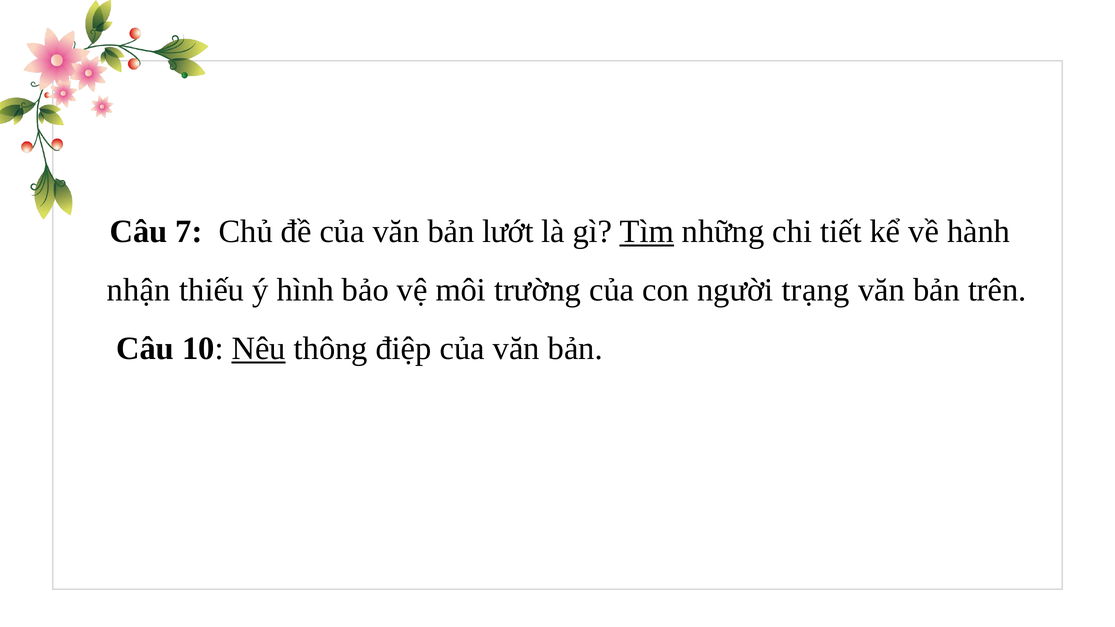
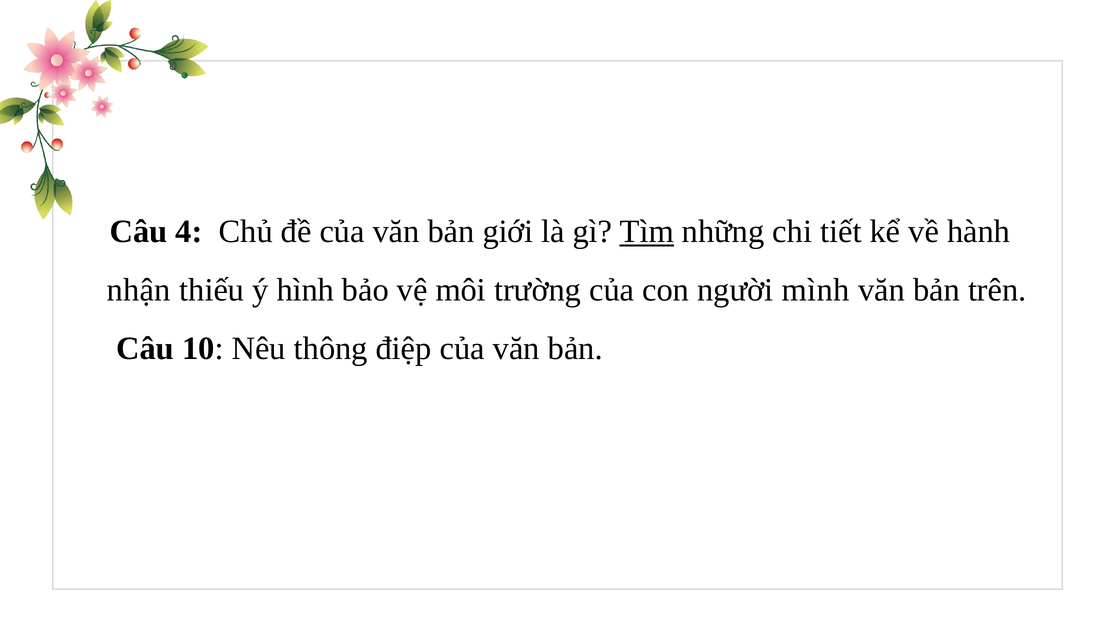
7: 7 -> 4
lướt: lướt -> giới
trạng: trạng -> mình
Nêu underline: present -> none
